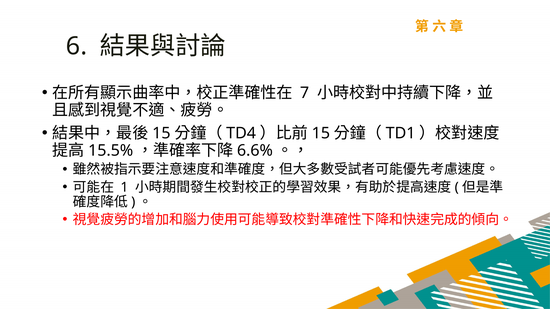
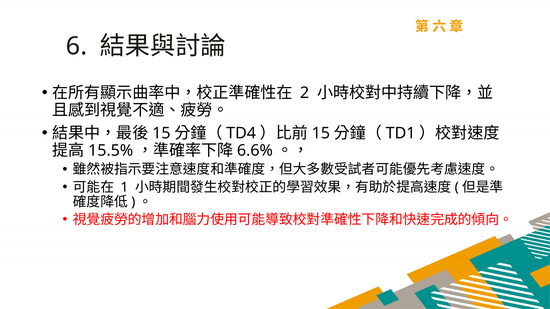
7: 7 -> 2
